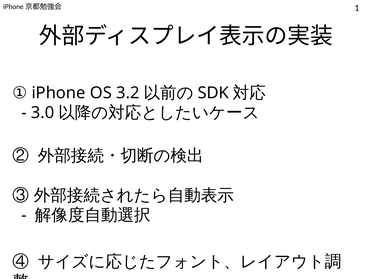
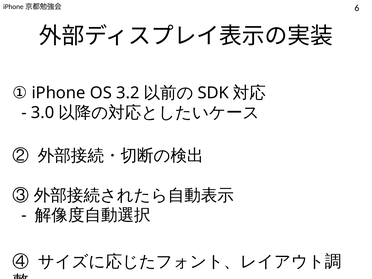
1: 1 -> 6
